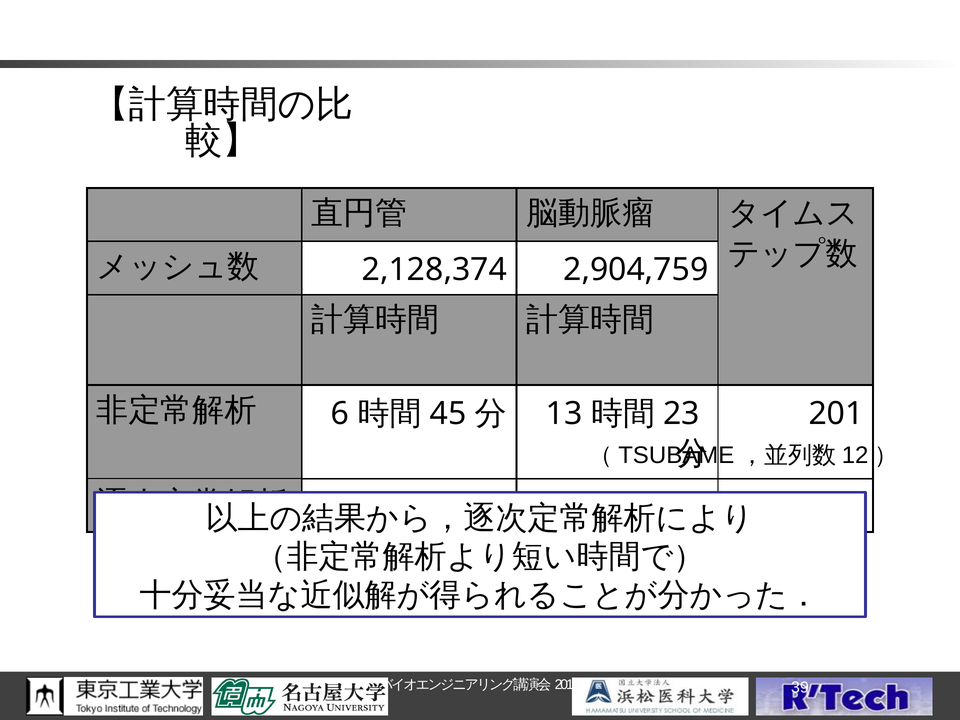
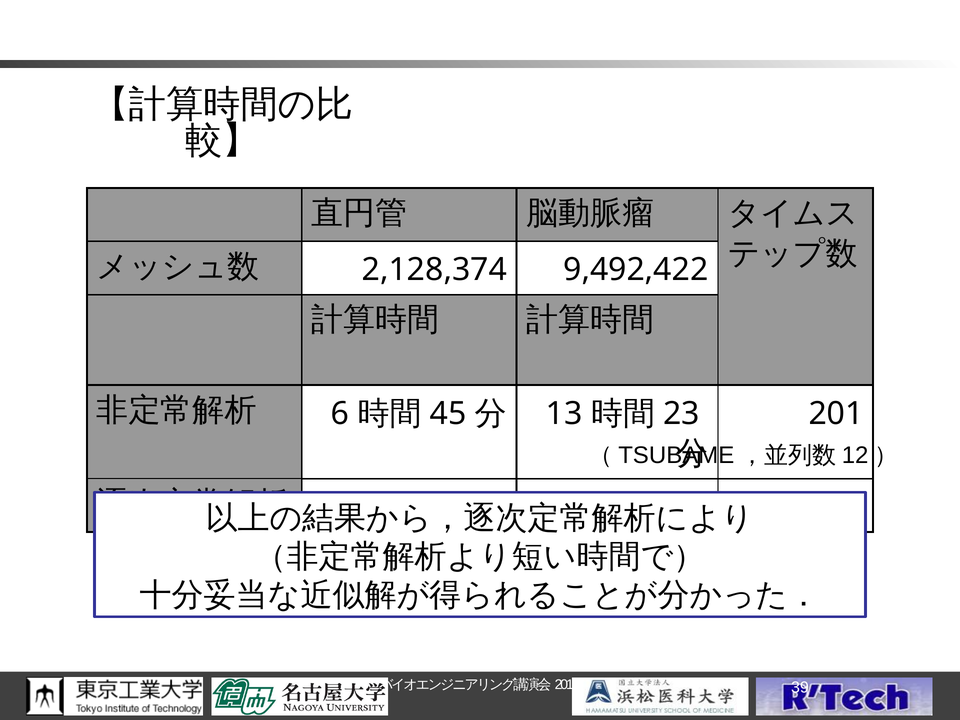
2,904,759: 2,904,759 -> 9,492,422
